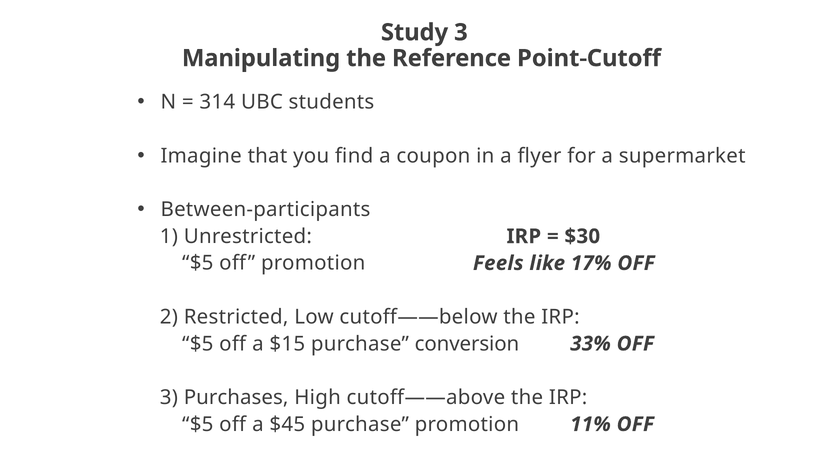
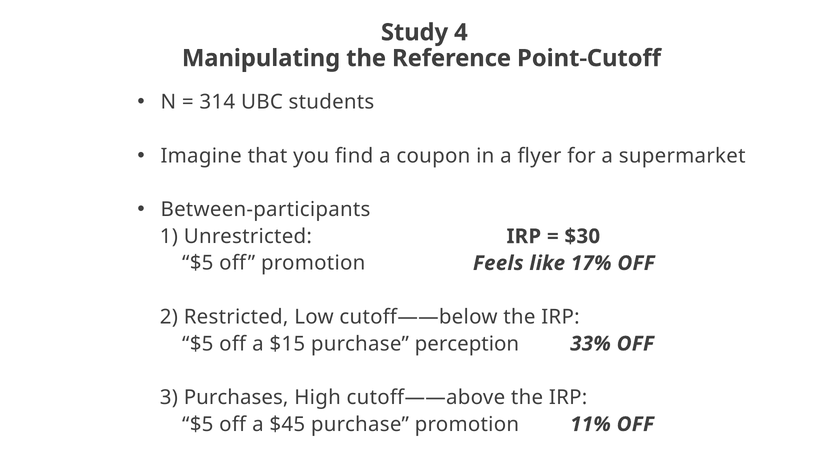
Study 3: 3 -> 4
conversion: conversion -> perception
